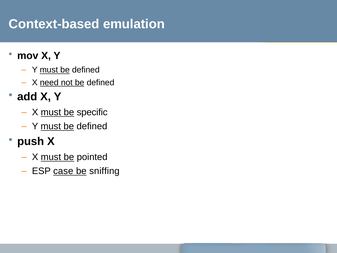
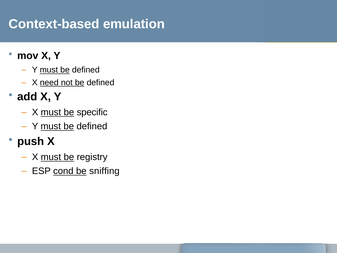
pointed: pointed -> registry
case: case -> cond
